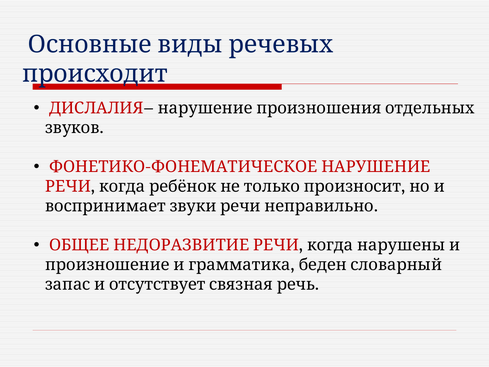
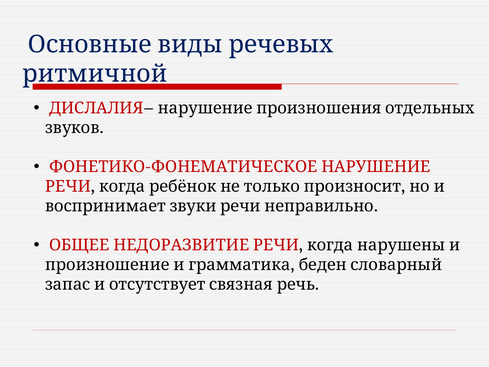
происходит: происходит -> ритмичной
